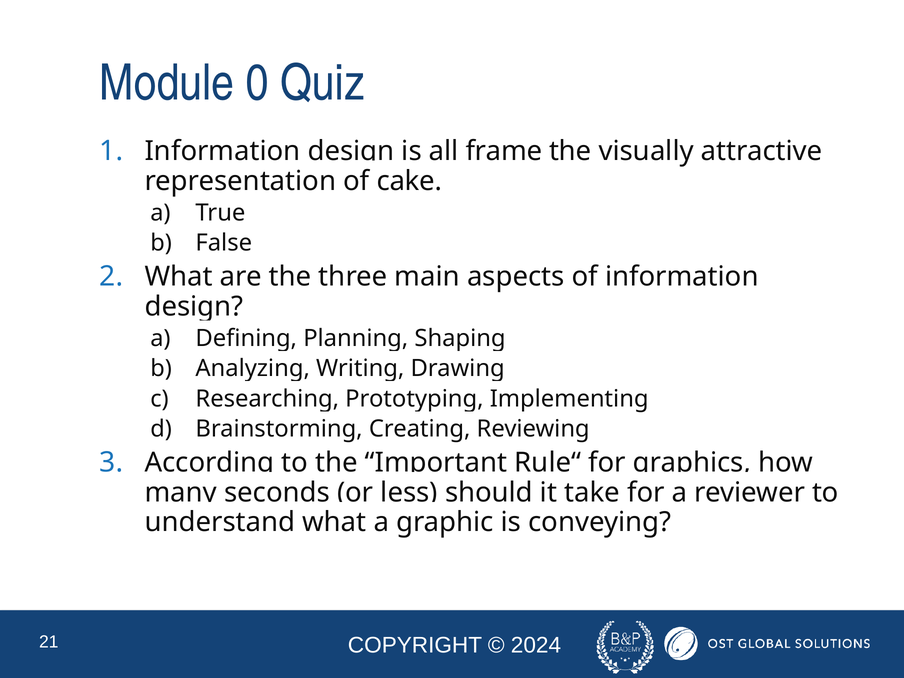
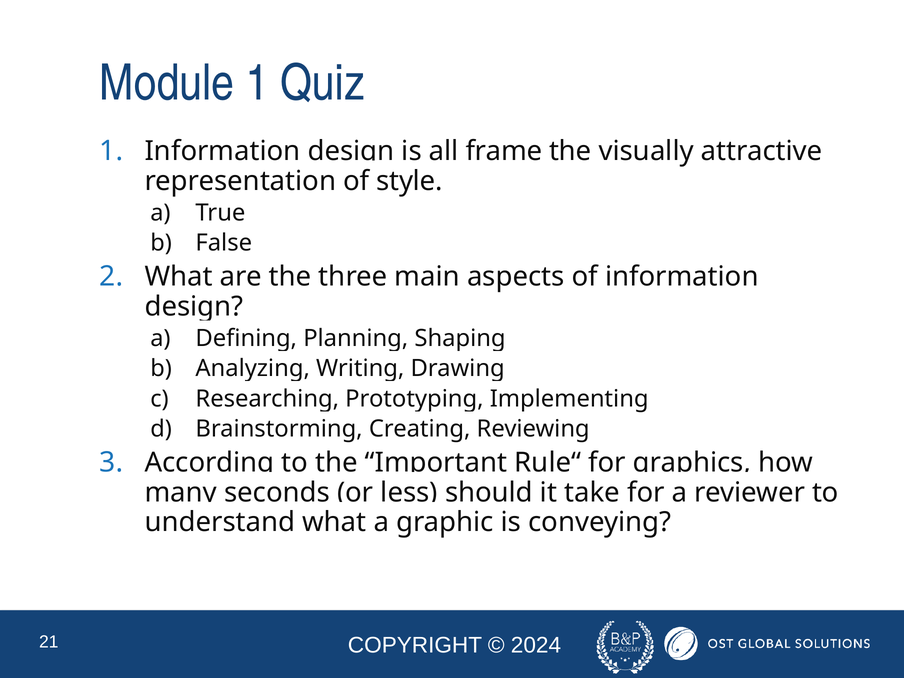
Module 0: 0 -> 1
cake: cake -> style
